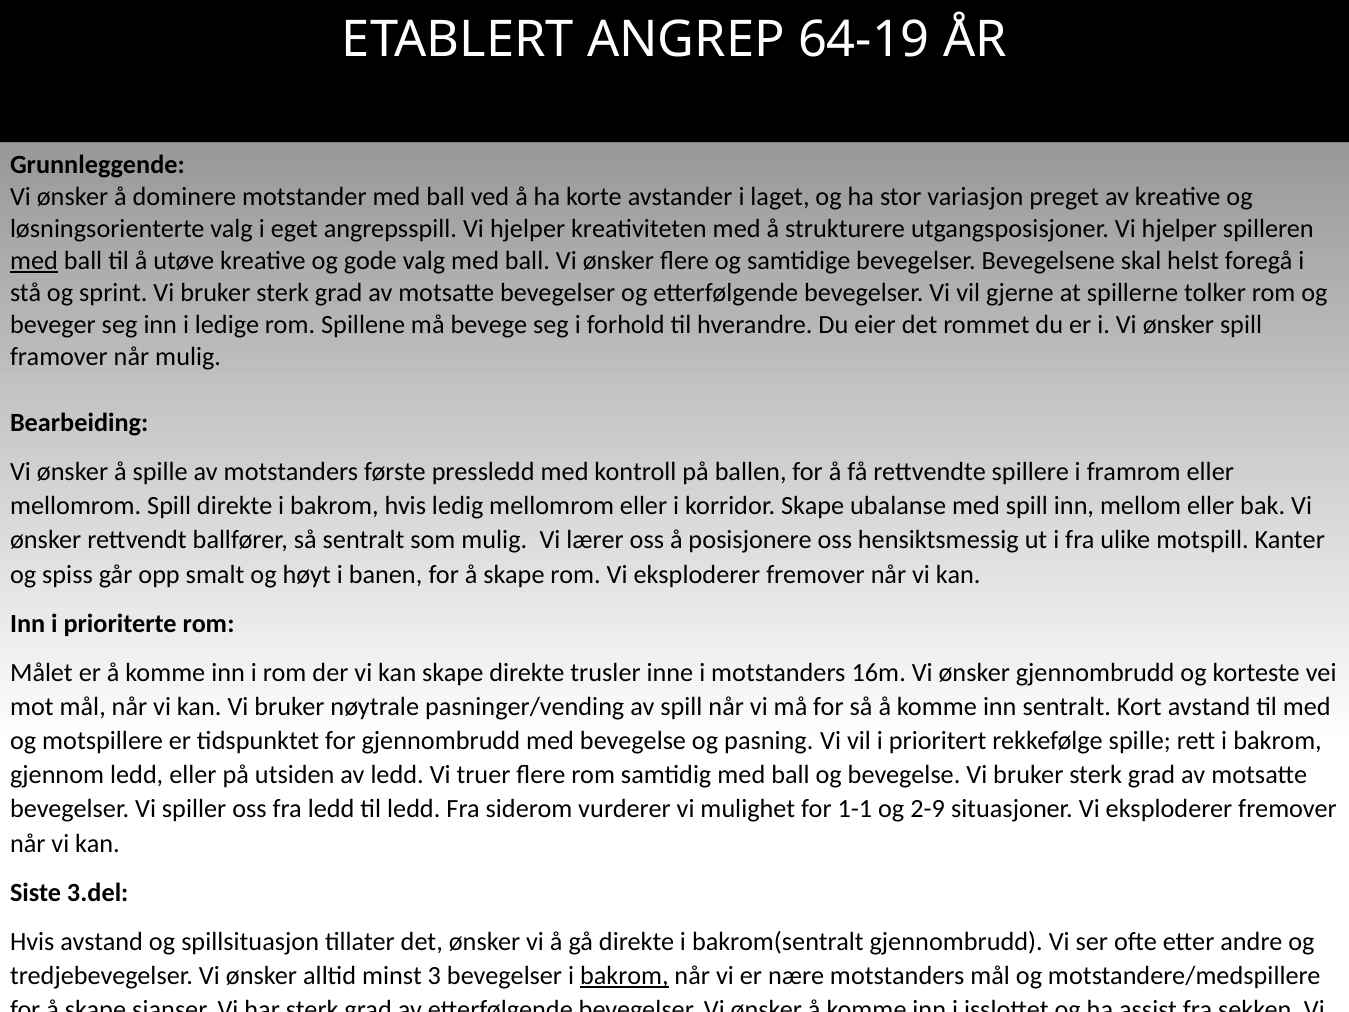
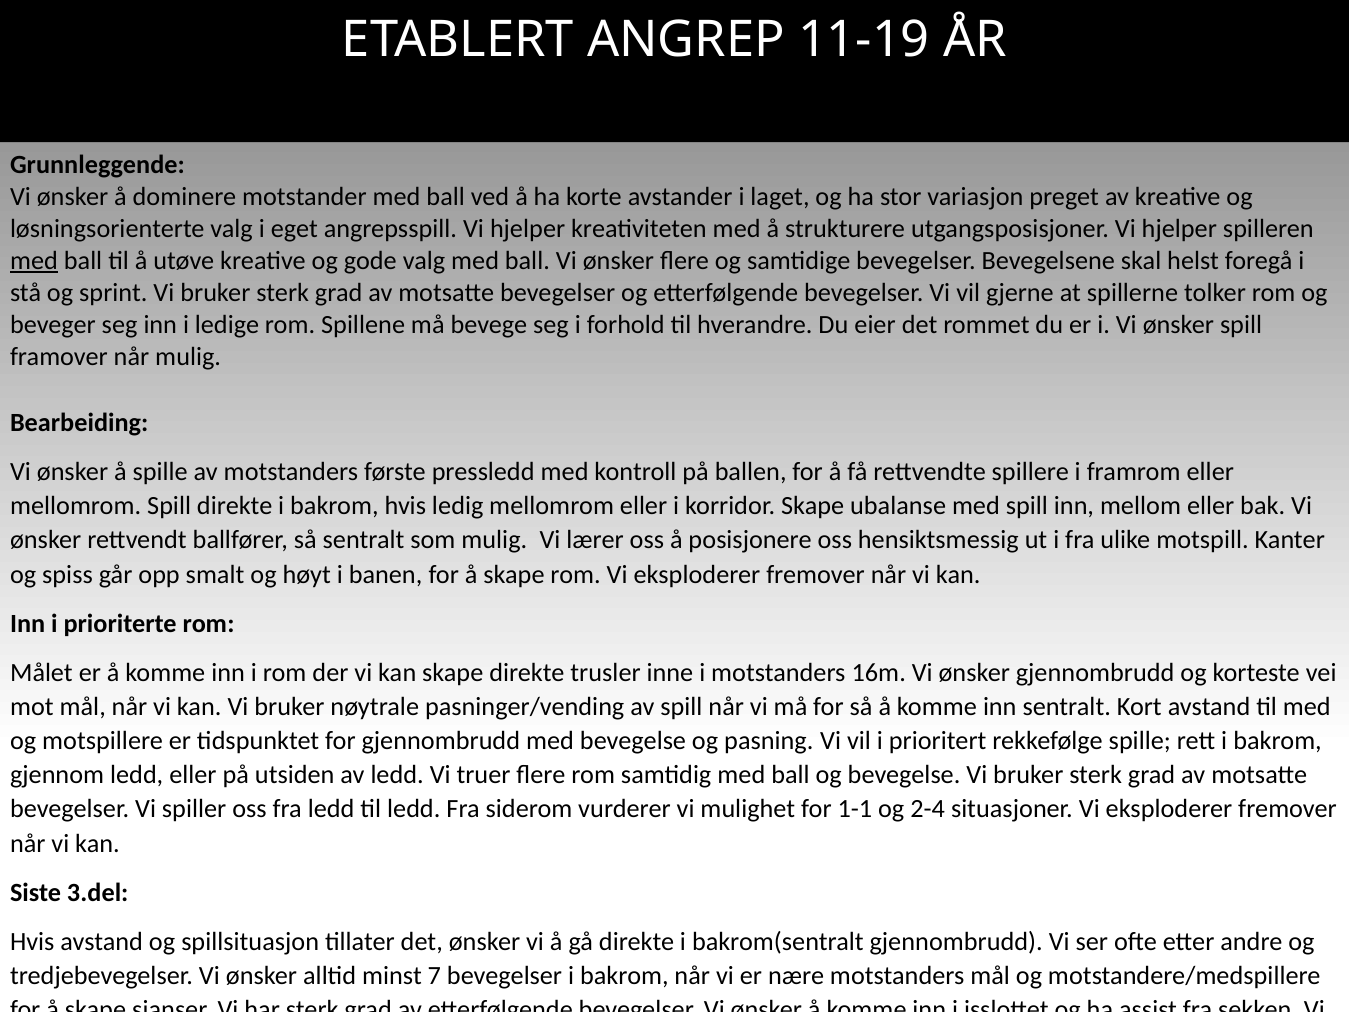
64-19: 64-19 -> 11-19
2-9: 2-9 -> 2-4
3: 3 -> 7
bakrom at (624, 976) underline: present -> none
